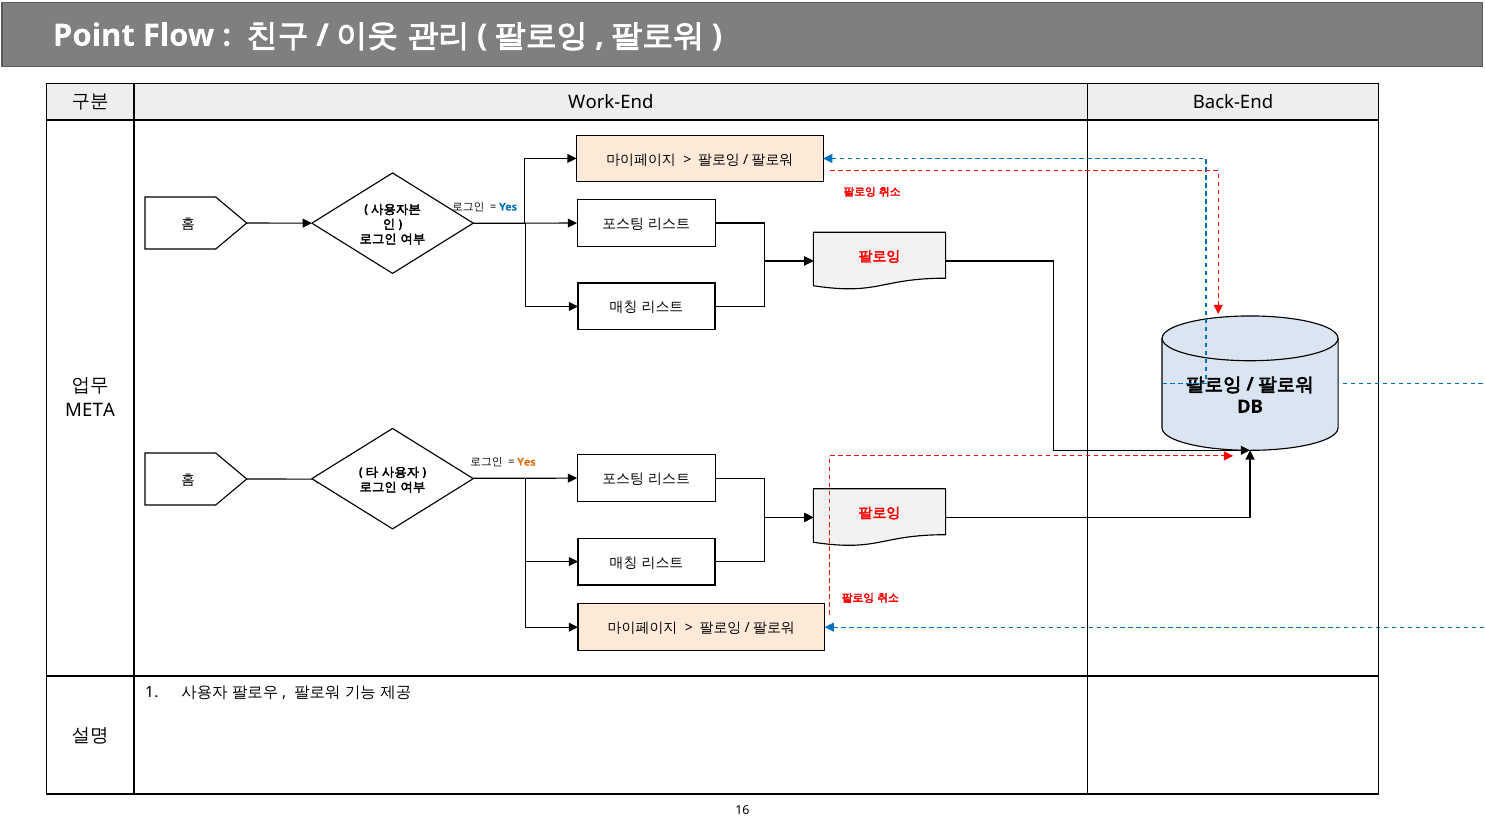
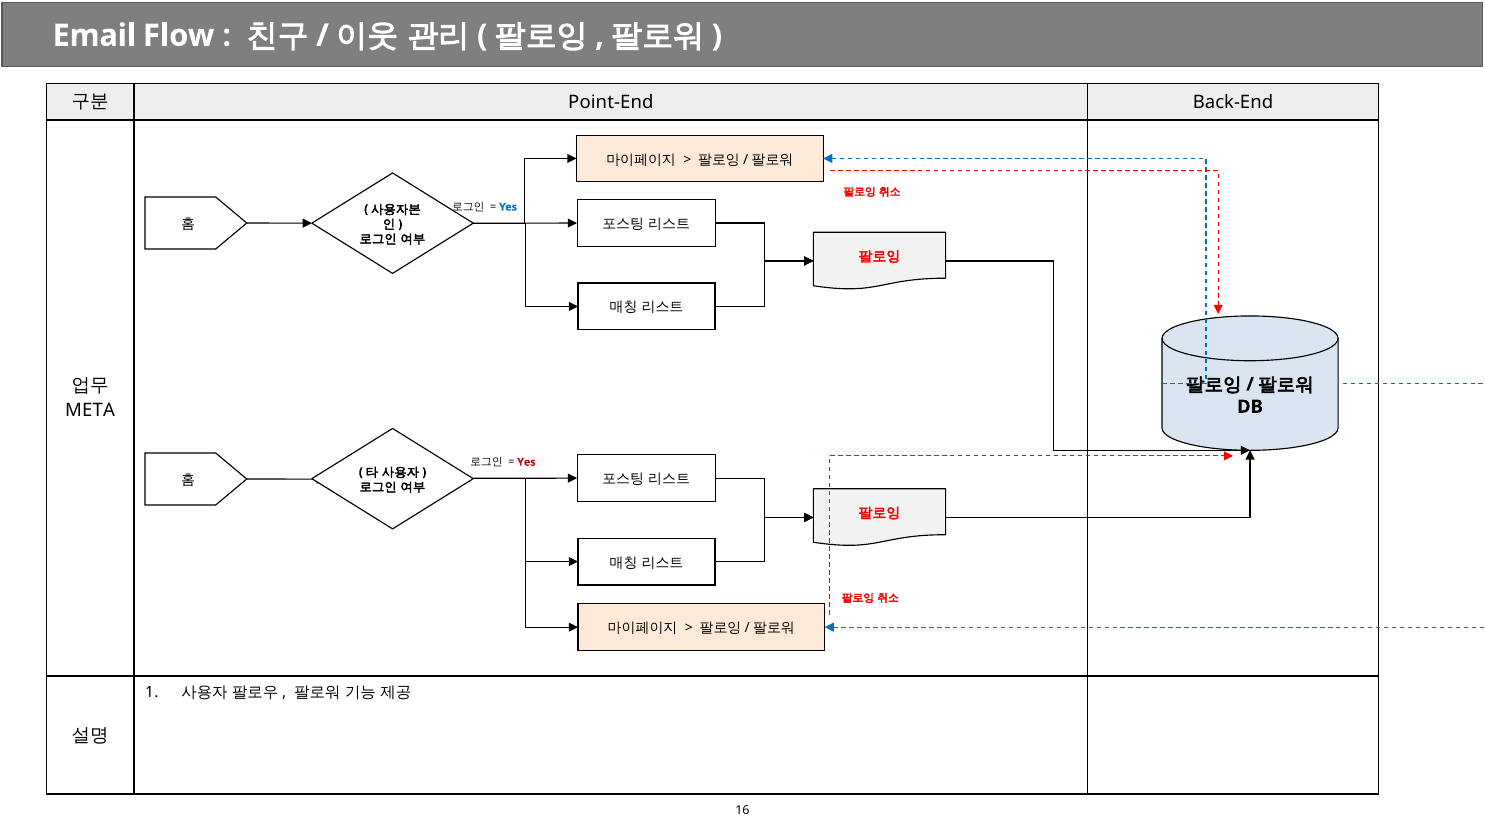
Point: Point -> Email
Work-End: Work-End -> Point-End
Yes at (526, 462) colour: orange -> red
